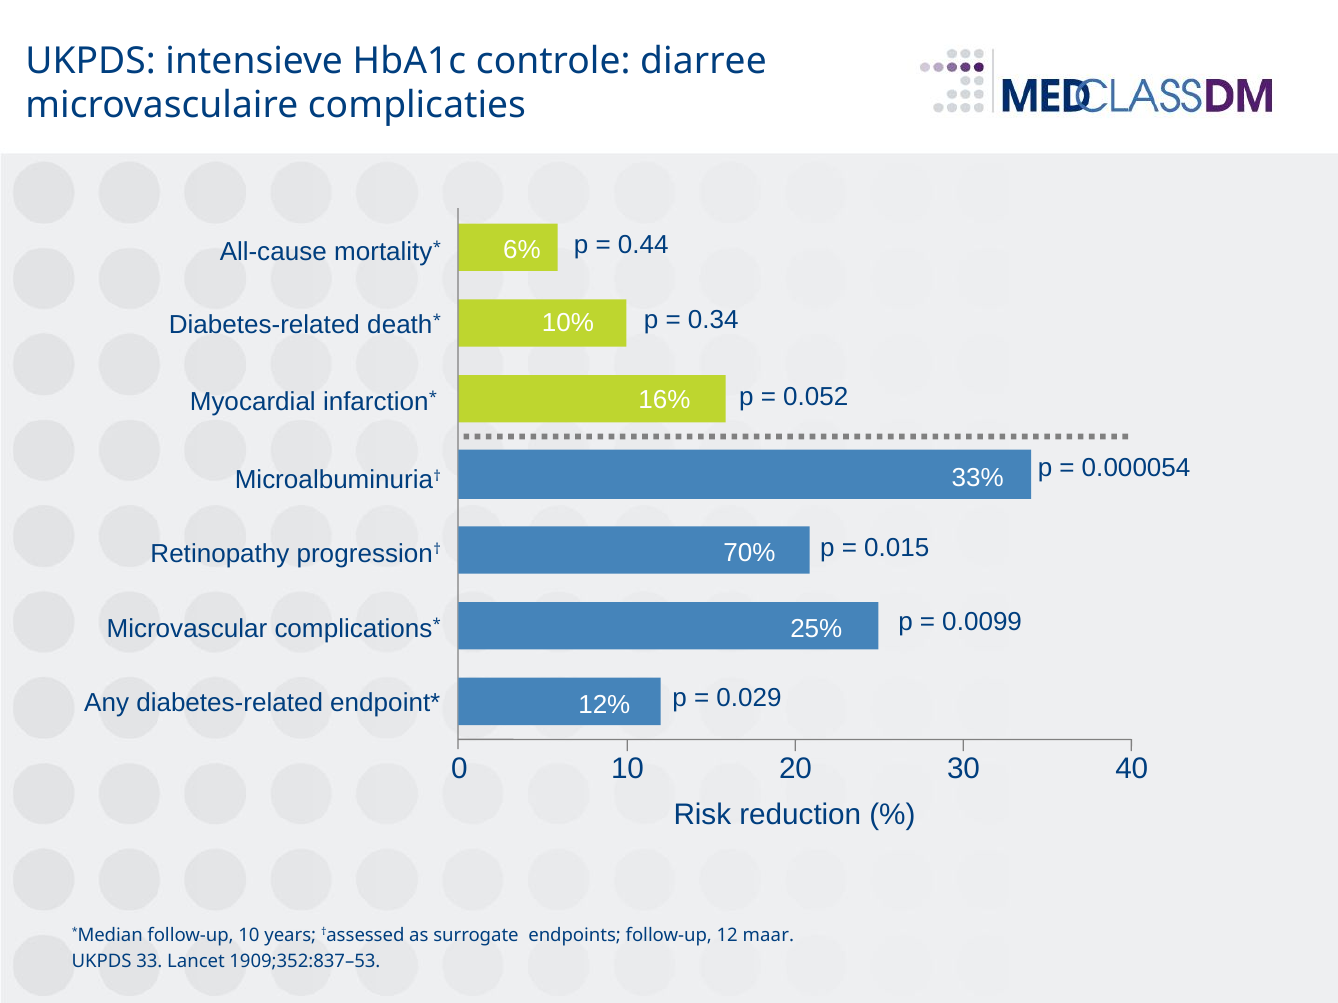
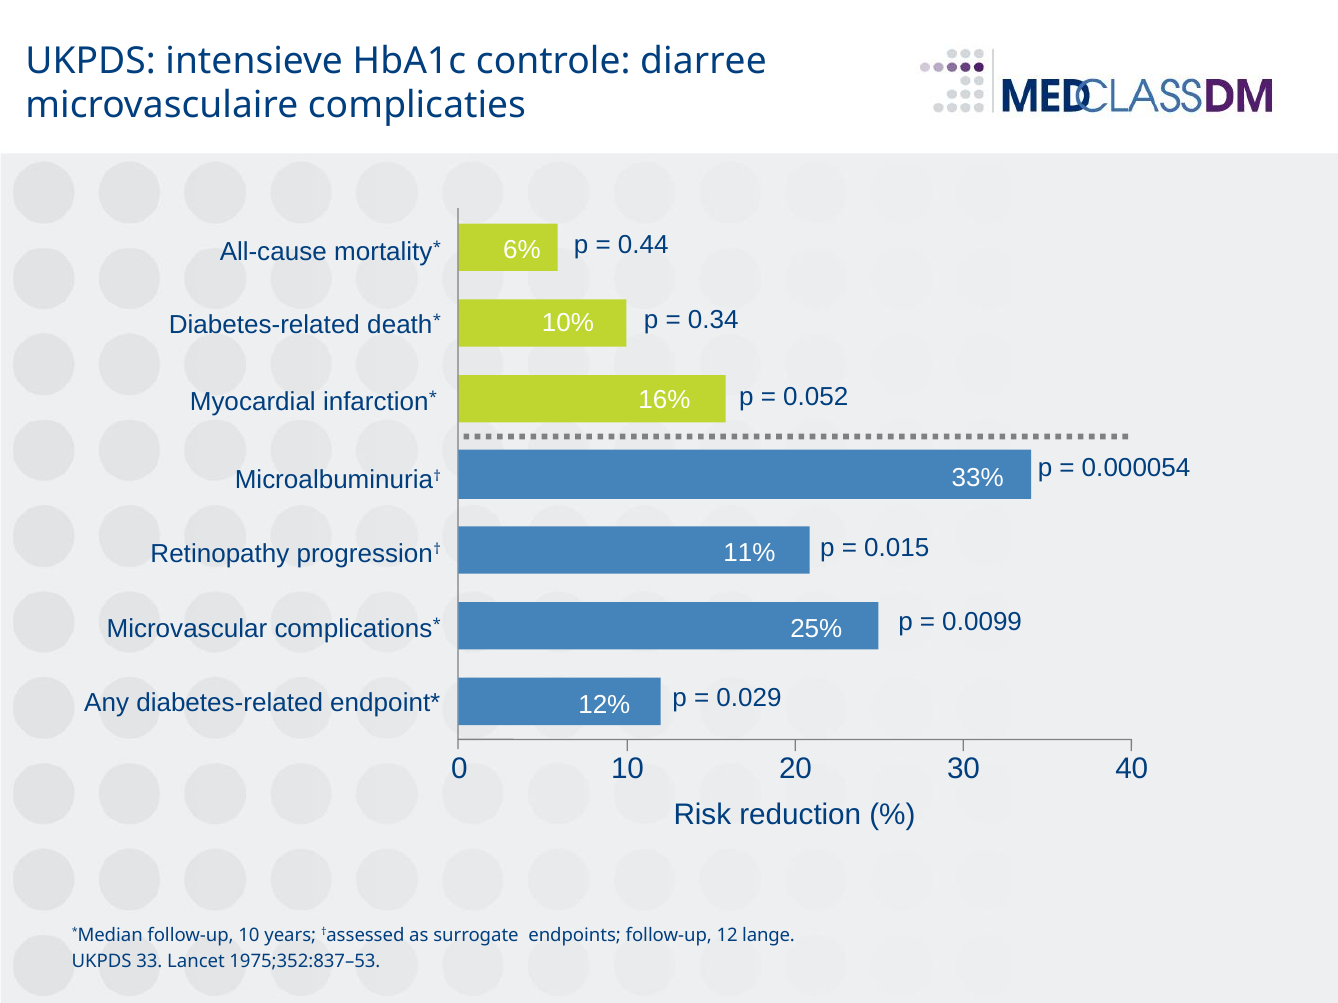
70%: 70% -> 11%
maar: maar -> lange
1909;352:837–53: 1909;352:837–53 -> 1975;352:837–53
